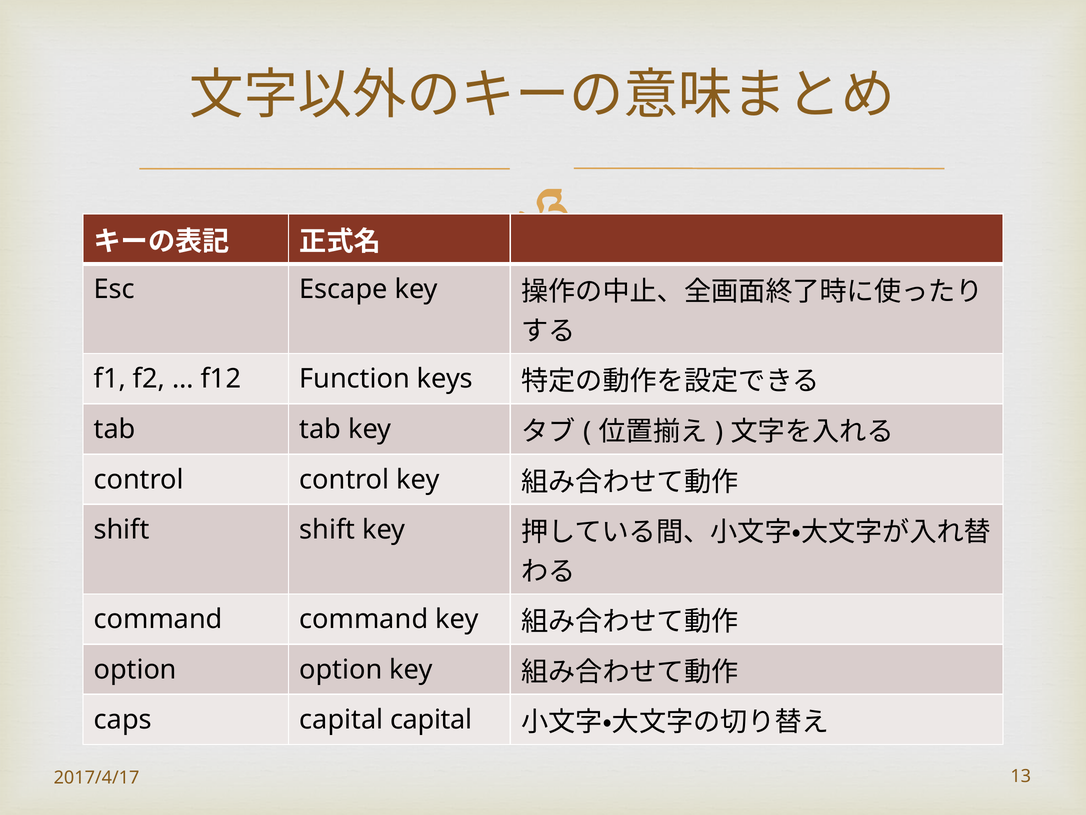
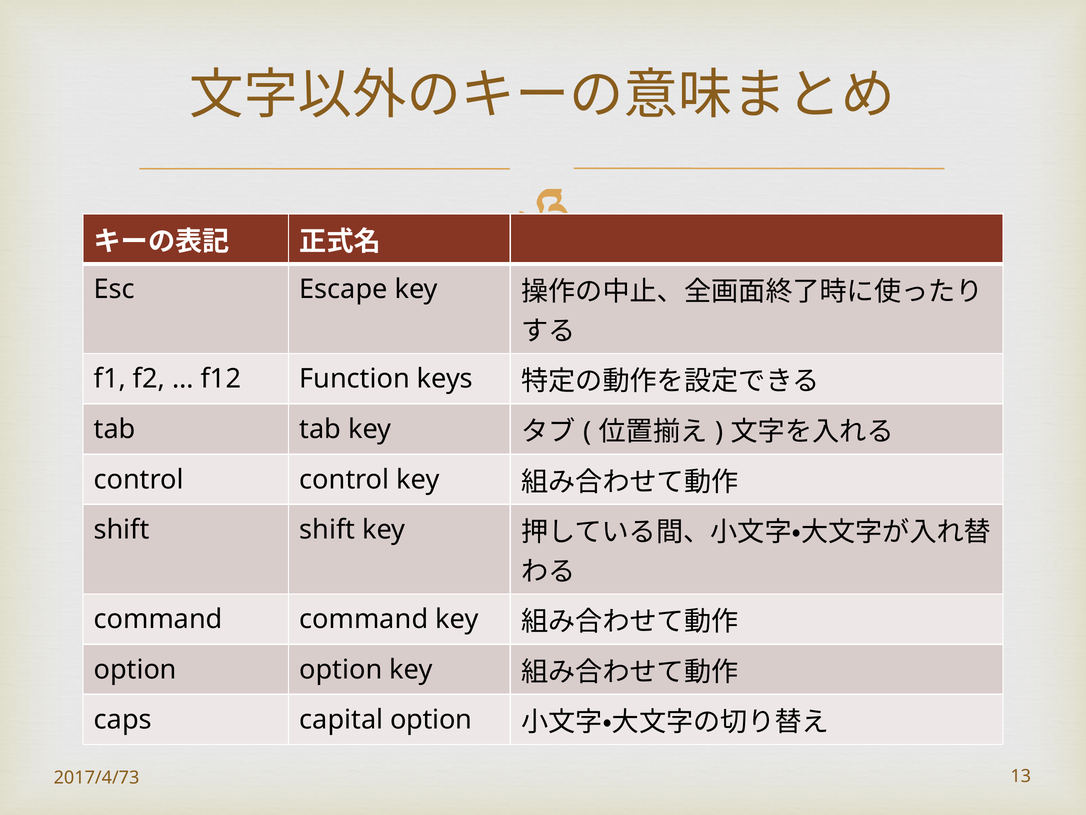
capital capital: capital -> option
2017/4/17: 2017/4/17 -> 2017/4/73
